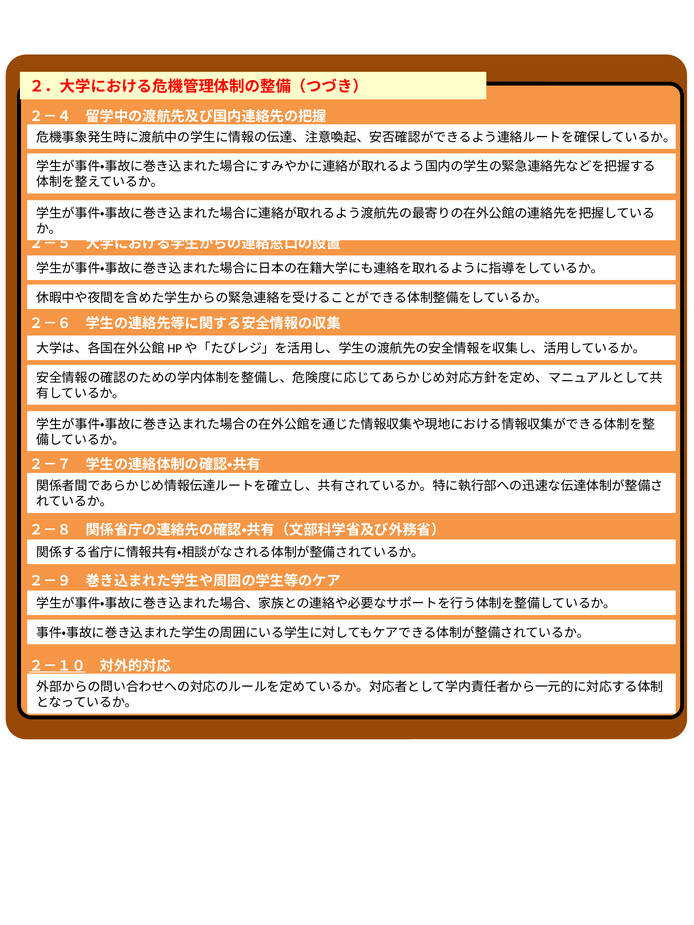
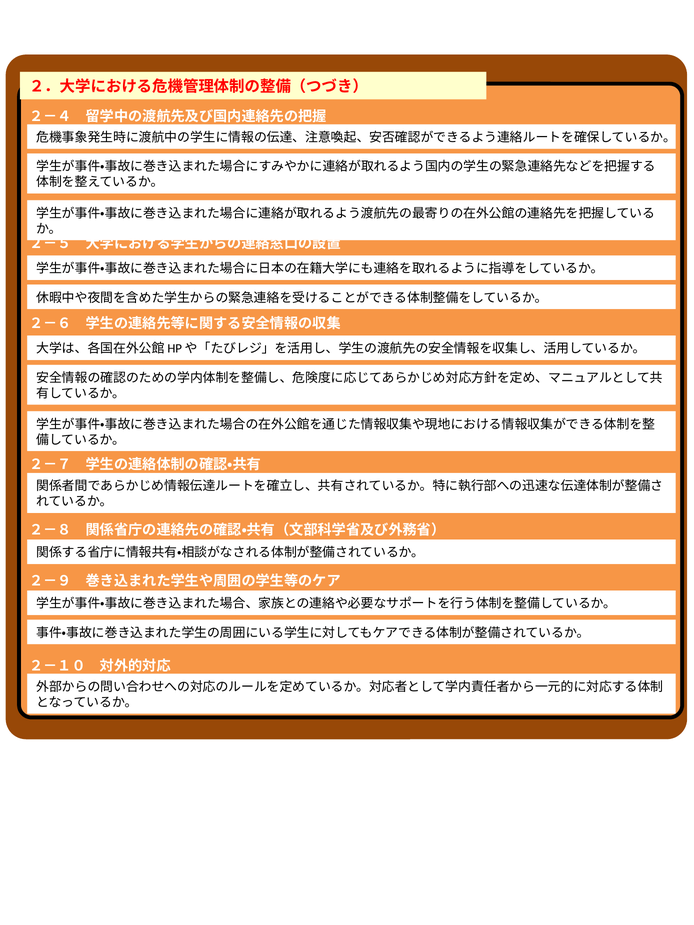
２－１０ underline: present -> none
